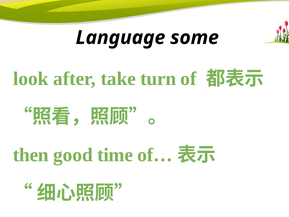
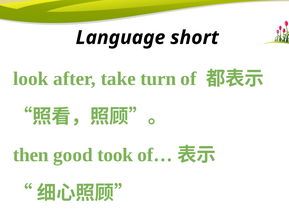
some: some -> short
time: time -> took
